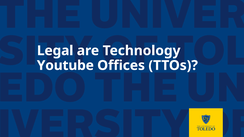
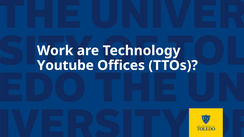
Legal: Legal -> Work
